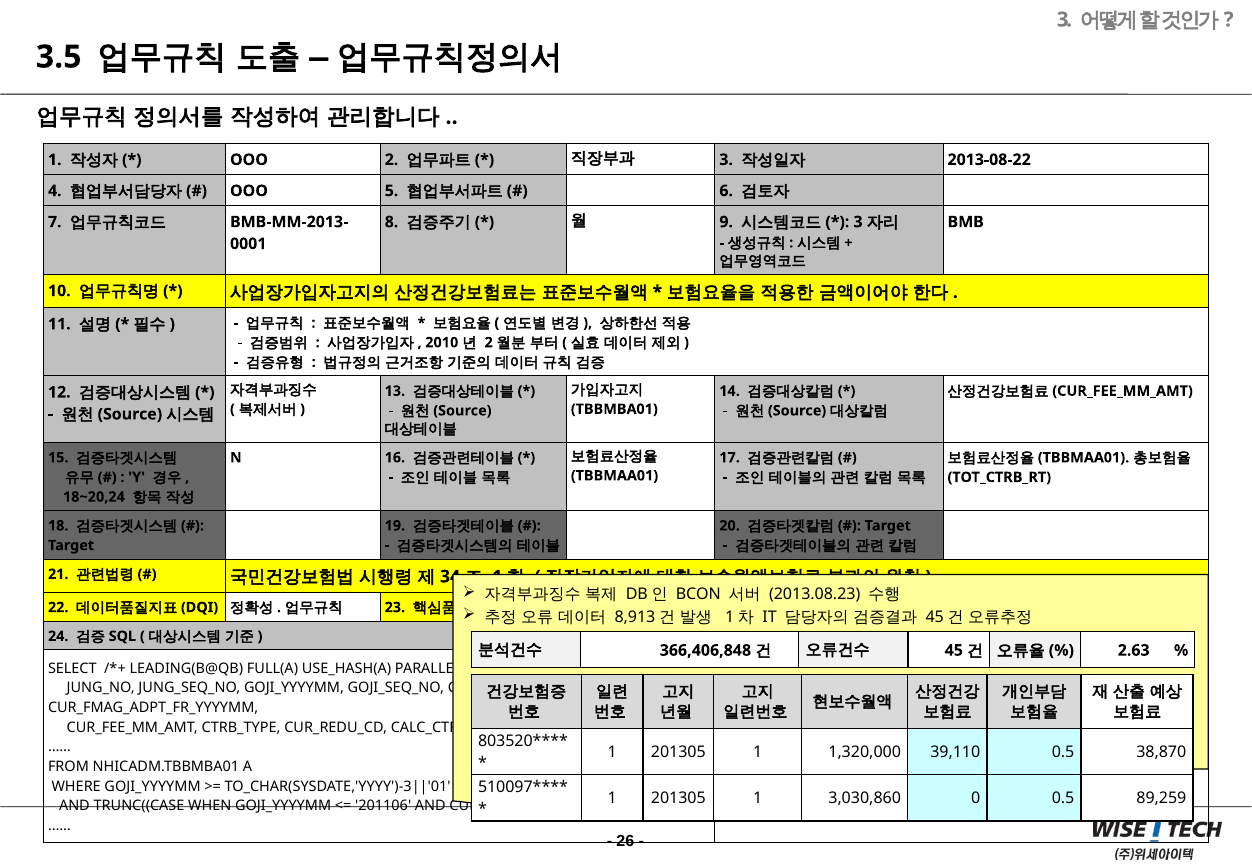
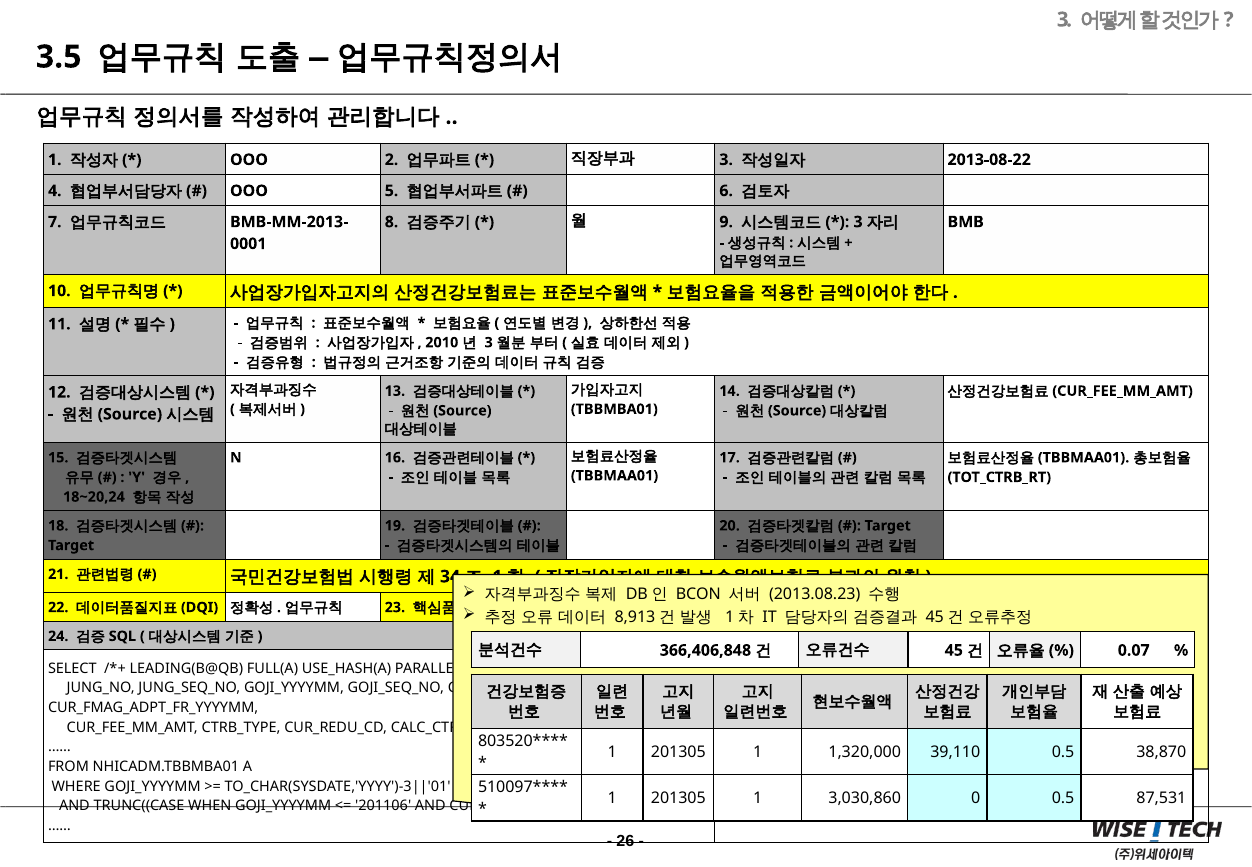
2 at (489, 342): 2 -> 3
2.63: 2.63 -> 0.07
89,259: 89,259 -> 87,531
